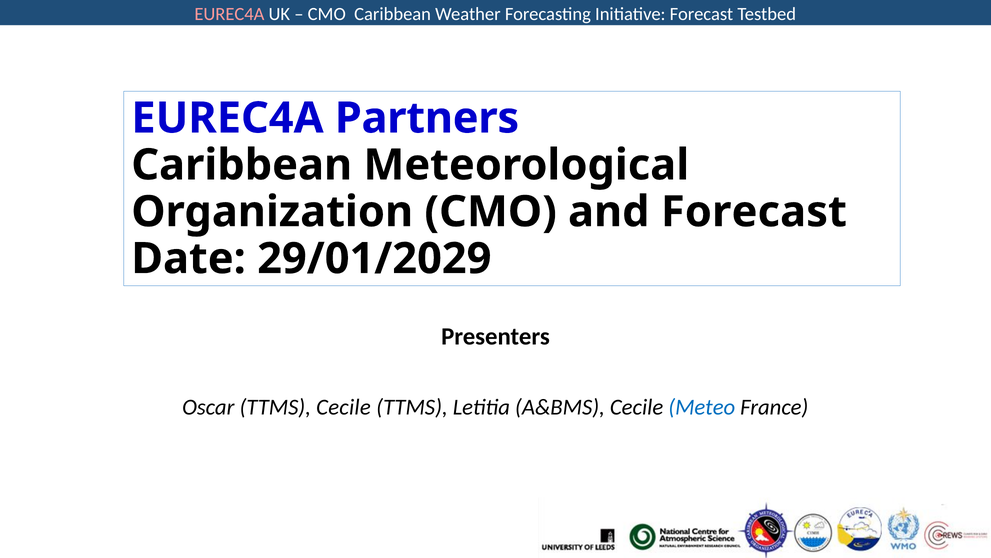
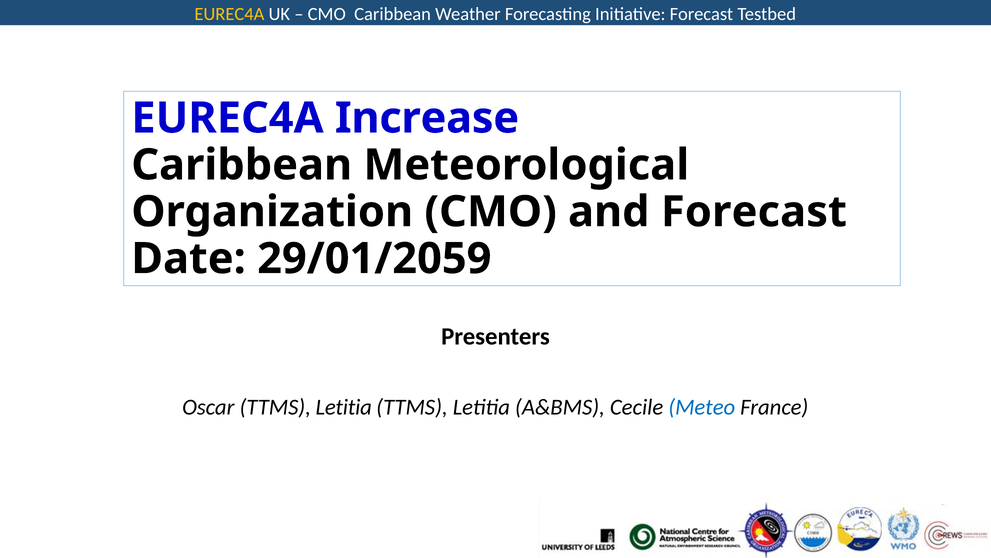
EUREC4A at (229, 14) colour: pink -> yellow
Partners: Partners -> Increase
29/01/2029: 29/01/2029 -> 29/01/2059
Oscar TTMS Cecile: Cecile -> Letitia
